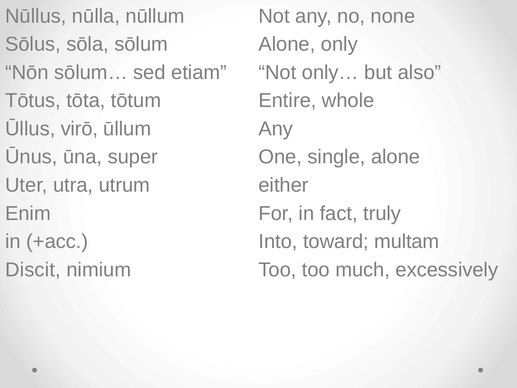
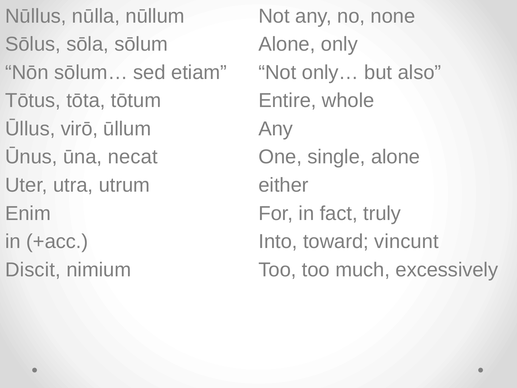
super: super -> necat
multam: multam -> vincunt
